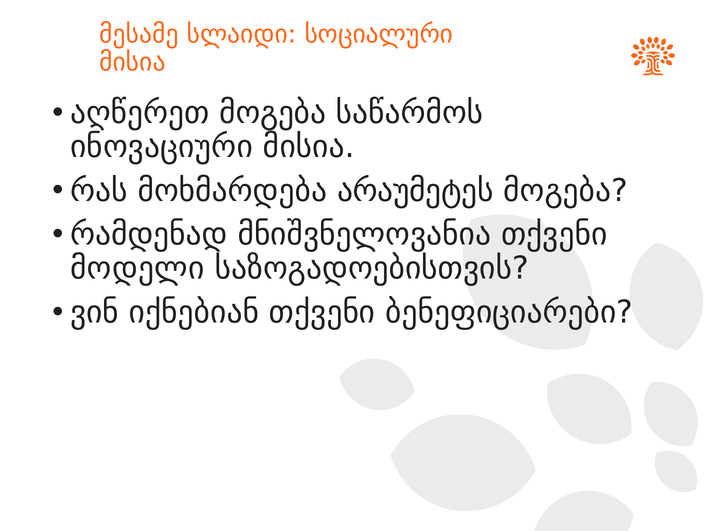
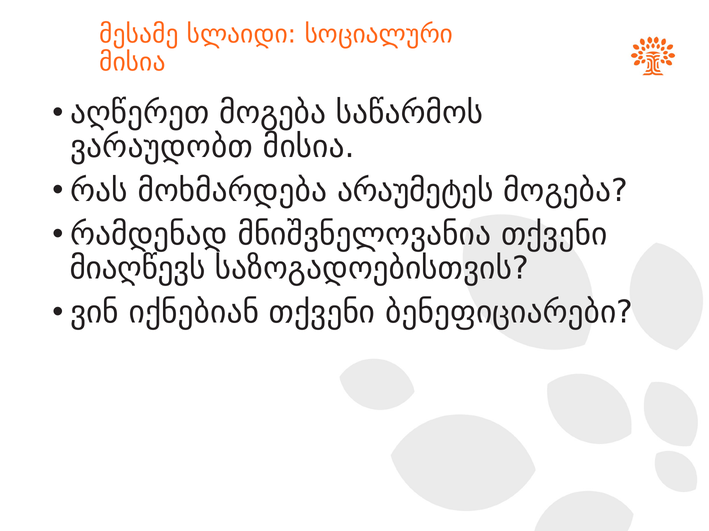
ინოვაციური: ინოვაციური -> ვარაუდობთ
მოდელი: მოდელი -> მიაღწევს
